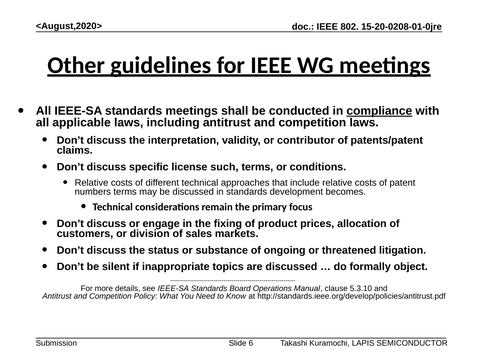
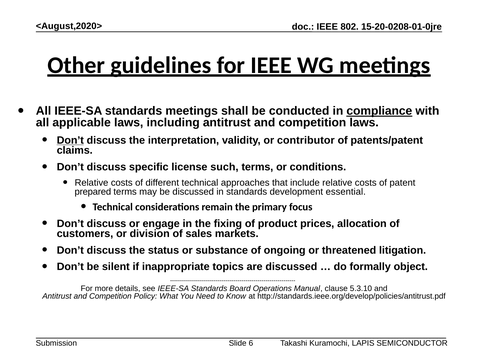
Don’t at (70, 140) underline: none -> present
numbers: numbers -> prepared
becomes: becomes -> essential
